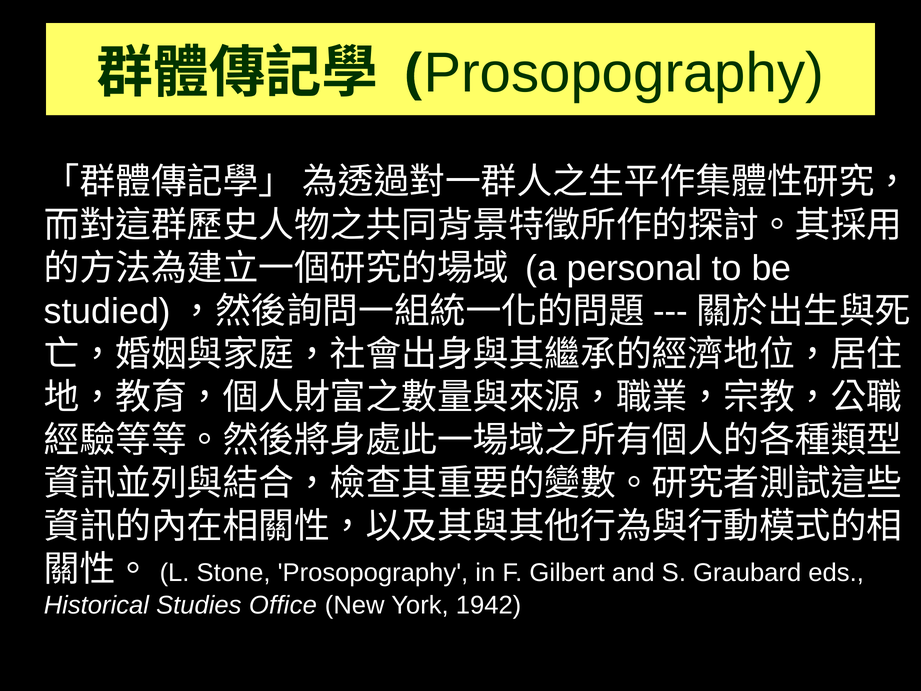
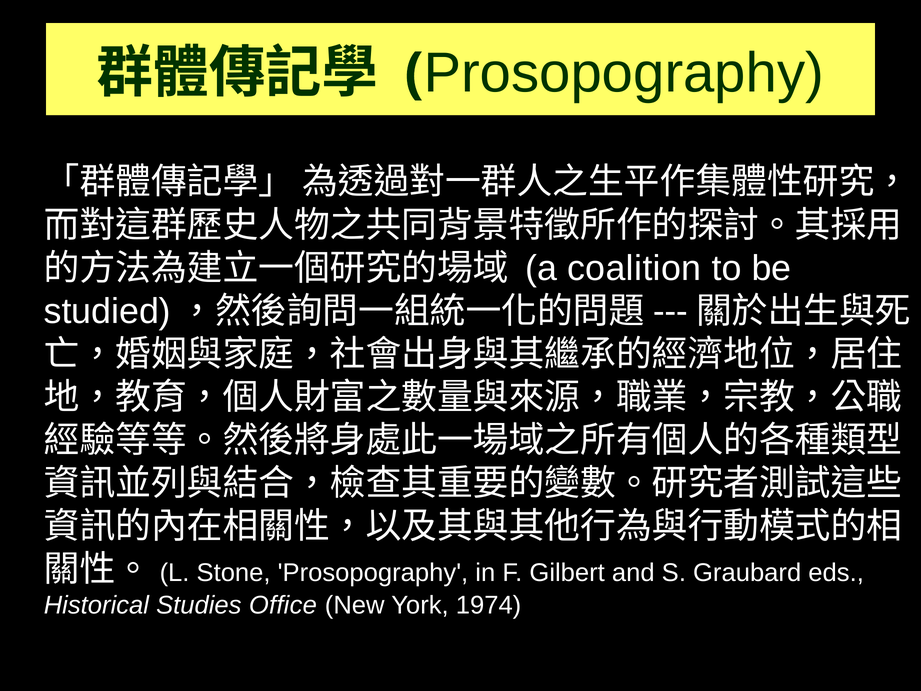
personal: personal -> coalition
1942: 1942 -> 1974
